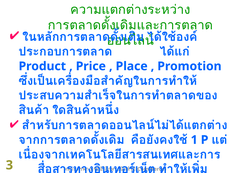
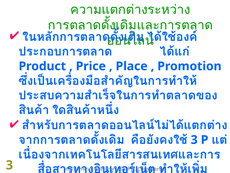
1 at (194, 139): 1 -> 3
